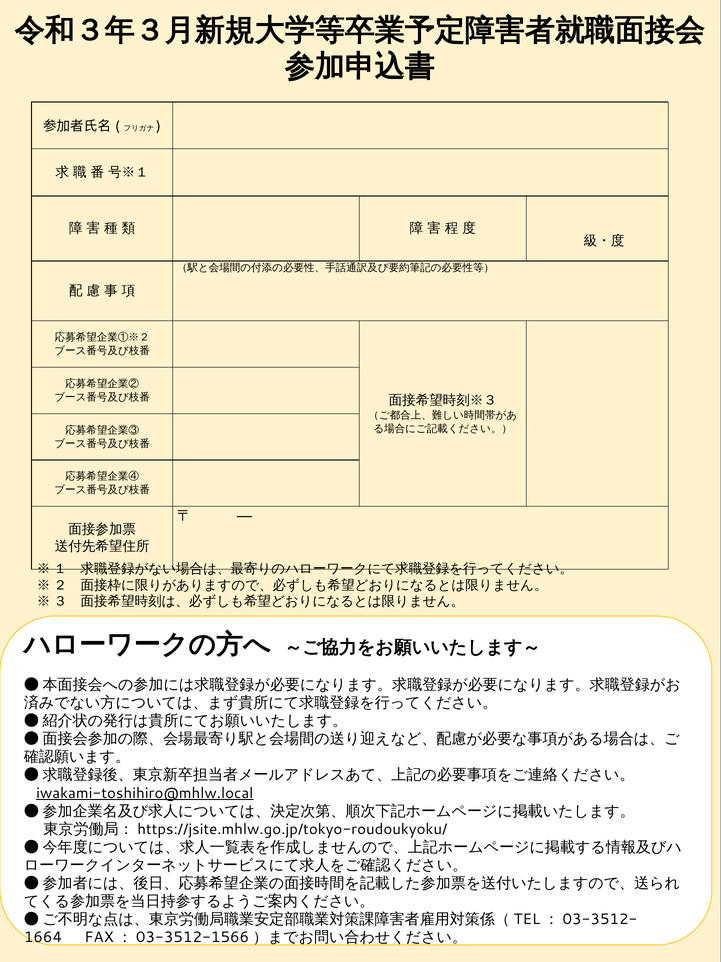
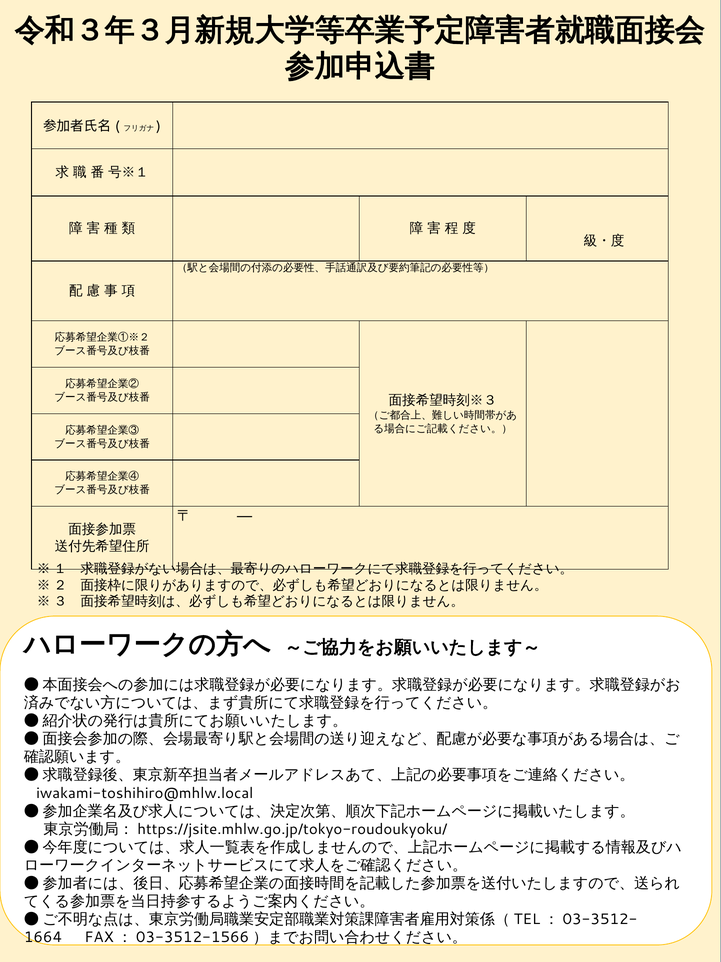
iwakami-toshihiro@mhlw.local underline: present -> none
